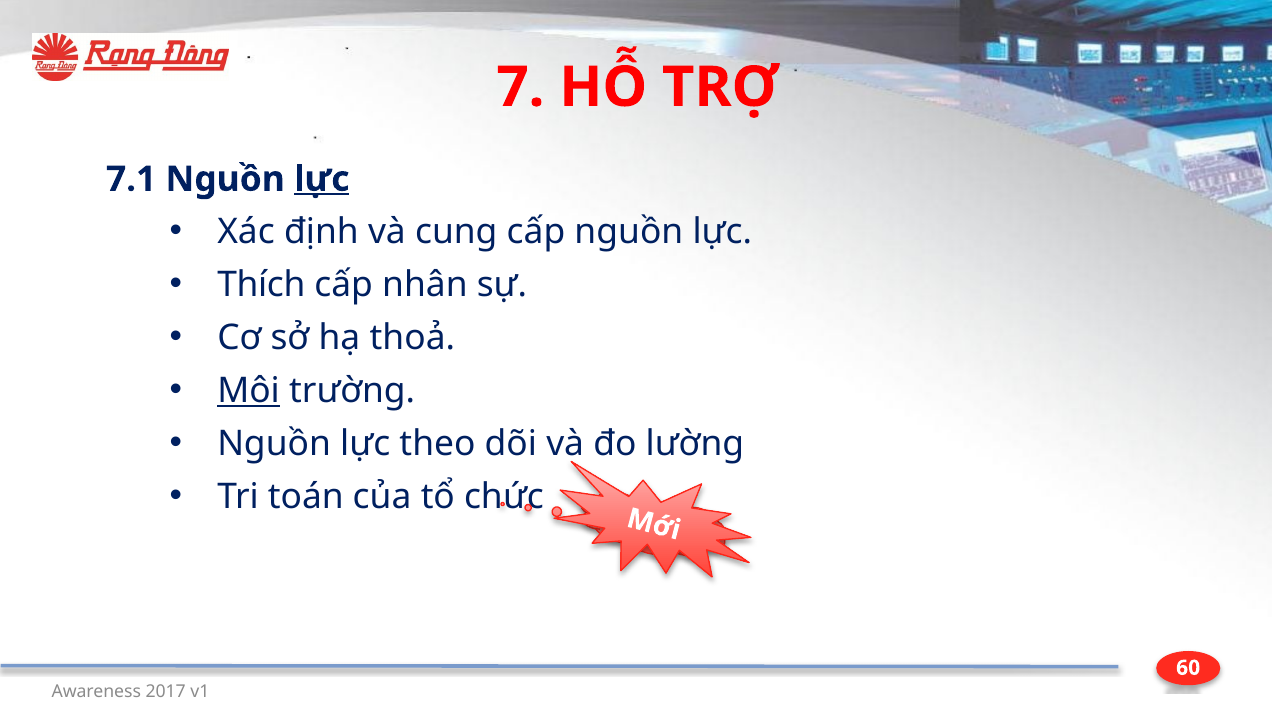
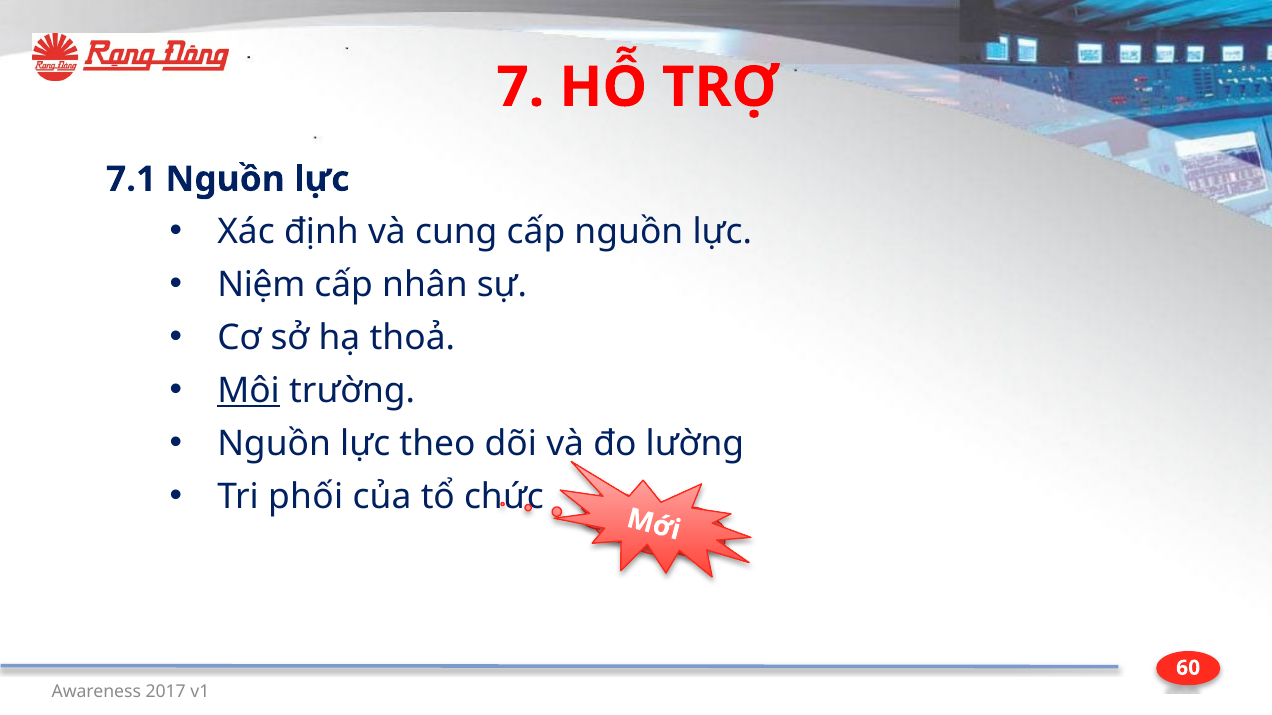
lực at (322, 179) underline: present -> none
Thích: Thích -> Niệm
toán: toán -> phối
